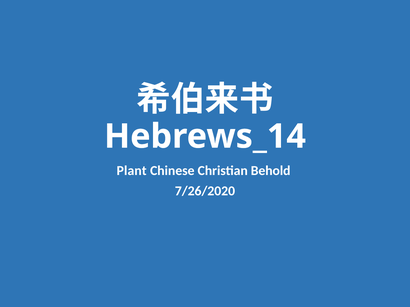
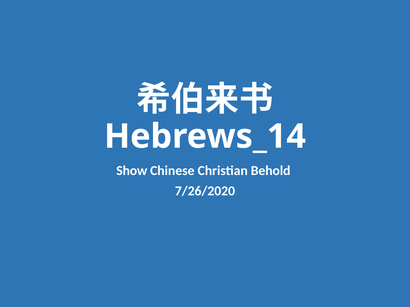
Plant: Plant -> Show
